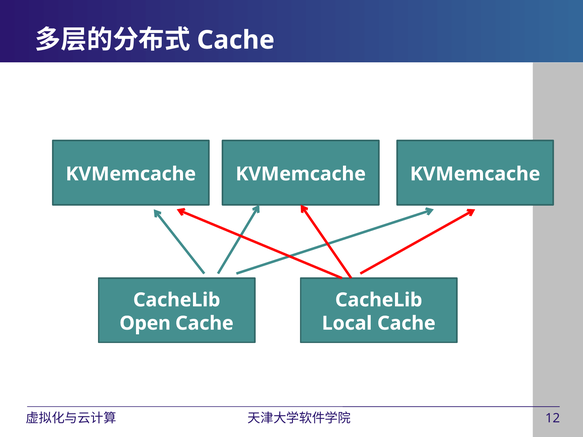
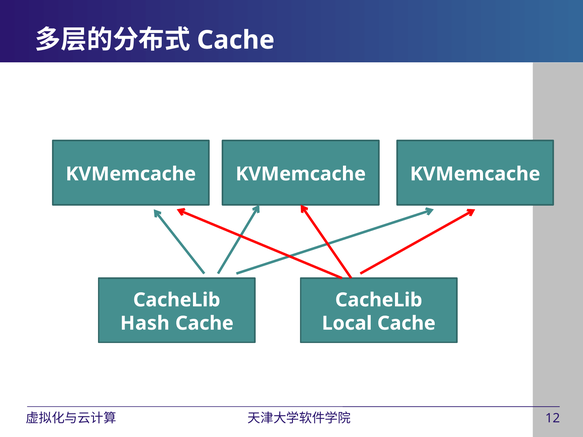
Open: Open -> Hash
